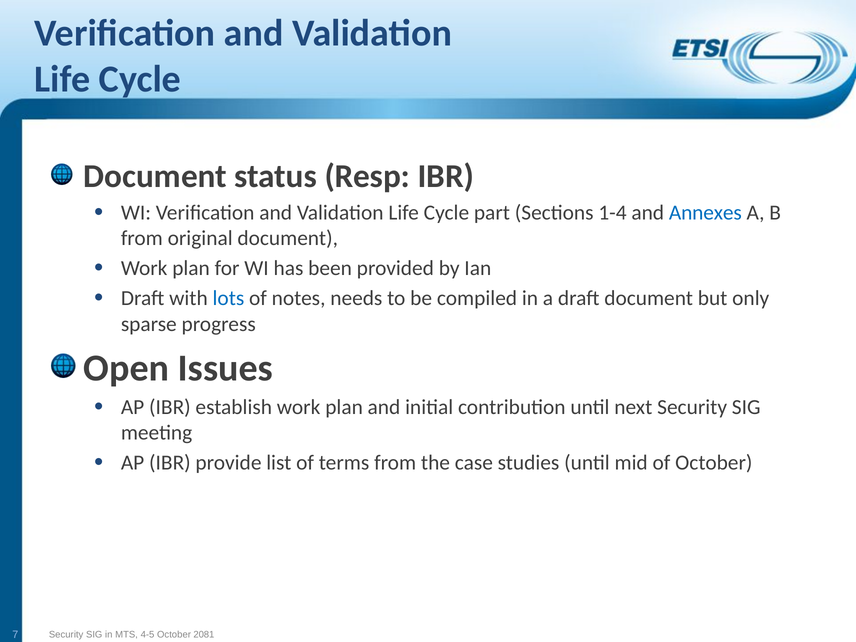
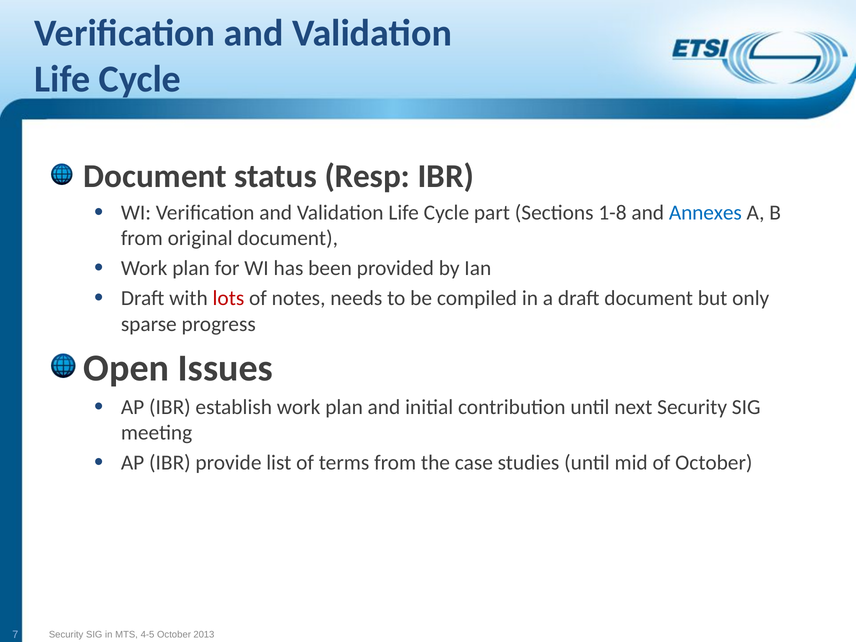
1-4: 1-4 -> 1-8
lots colour: blue -> red
2081: 2081 -> 2013
